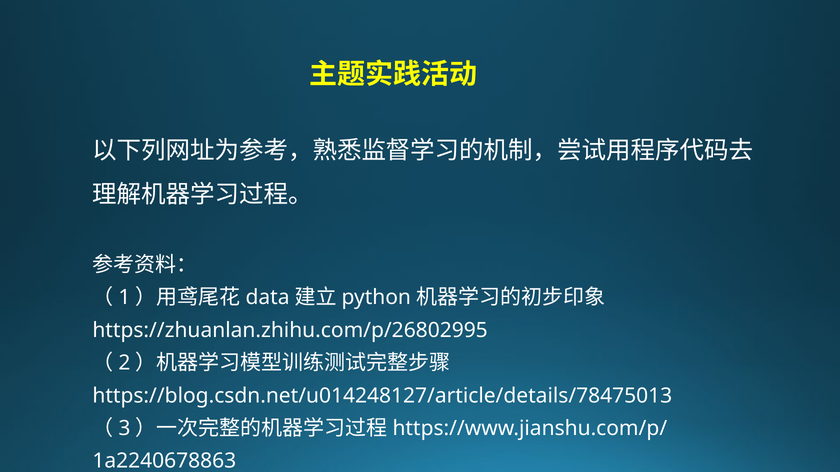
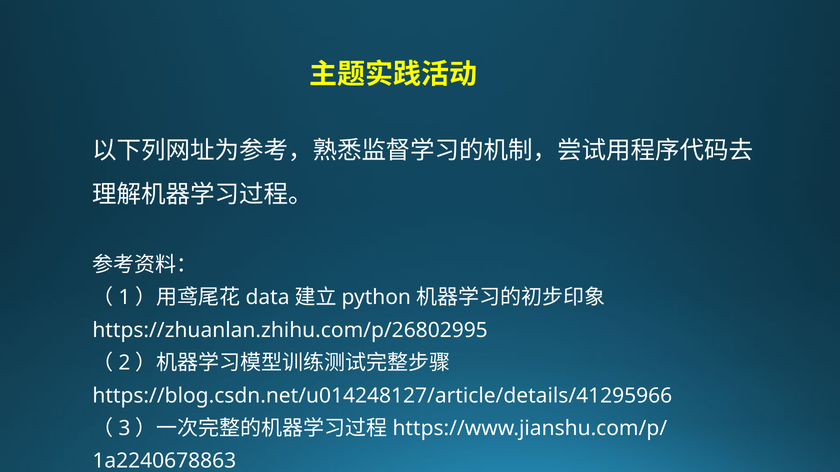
https://blog.csdn.net/u014248127/article/details/78475013: https://blog.csdn.net/u014248127/article/details/78475013 -> https://blog.csdn.net/u014248127/article/details/41295966
